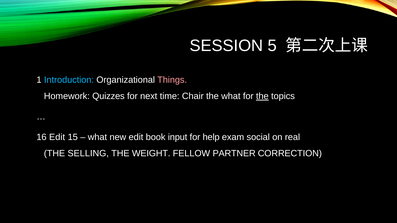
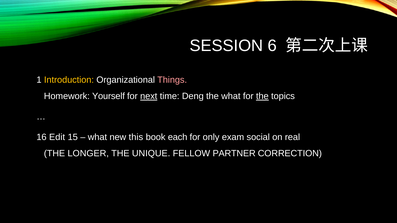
5: 5 -> 6
Introduction colour: light blue -> yellow
Quizzes: Quizzes -> Yourself
next underline: none -> present
Chair: Chair -> Deng
new edit: edit -> this
input: input -> each
help: help -> only
SELLING: SELLING -> LONGER
WEIGHT: WEIGHT -> UNIQUE
